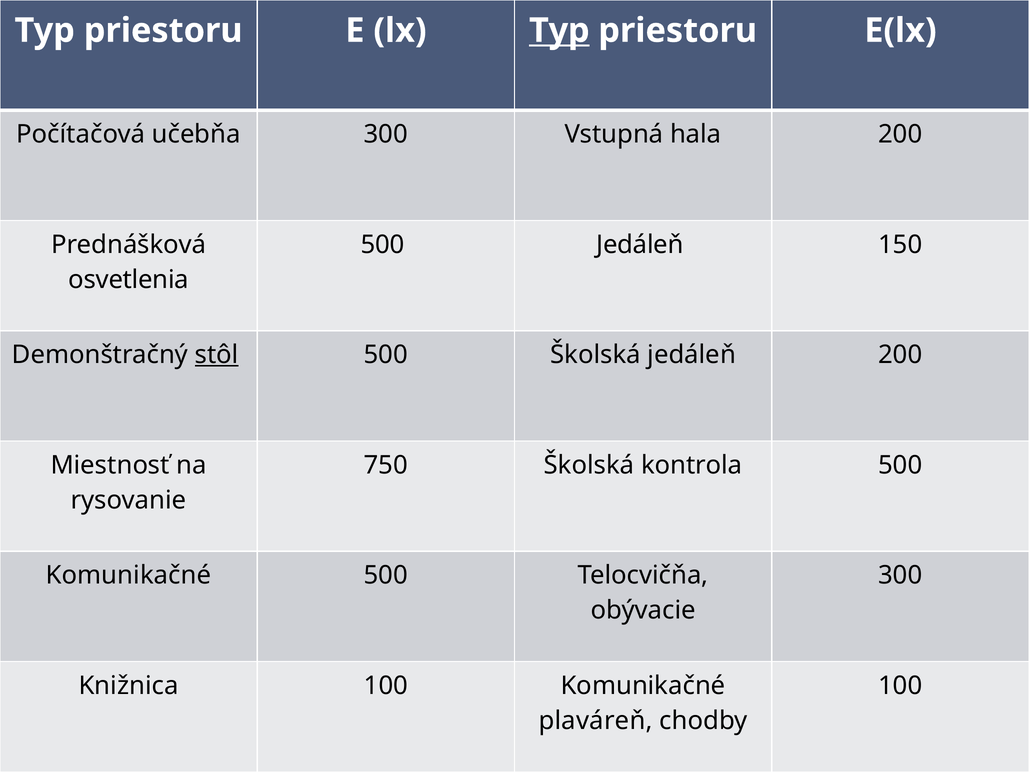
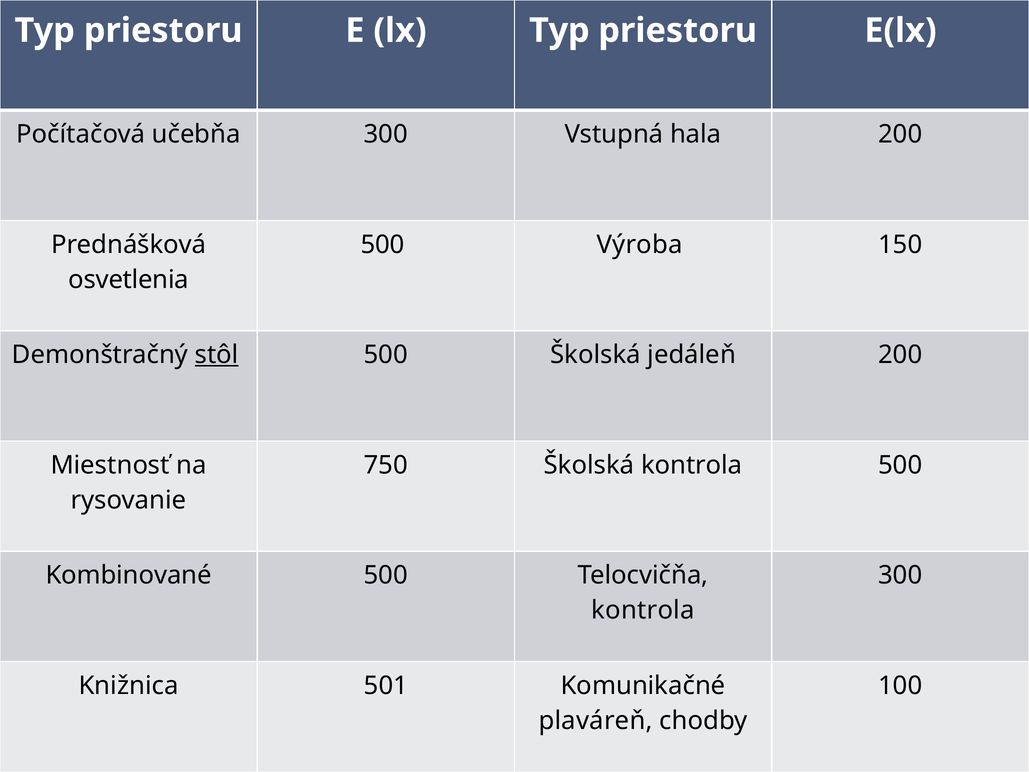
Typ at (559, 31) underline: present -> none
500 Jedáleň: Jedáleň -> Výroba
Komunikačné at (129, 575): Komunikačné -> Kombinované
obývacie at (643, 610): obývacie -> kontrola
Knižnica 100: 100 -> 501
